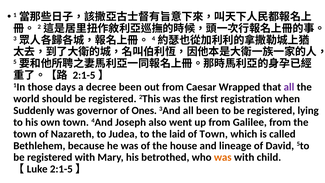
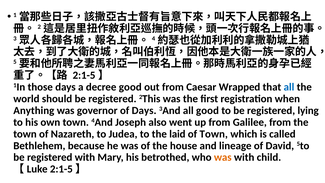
decree been: been -> good
all at (289, 87) colour: purple -> blue
Suddenly: Suddenly -> Anything
of Ones: Ones -> Days
all been: been -> good
